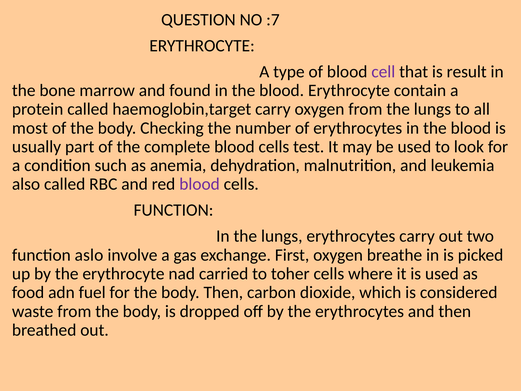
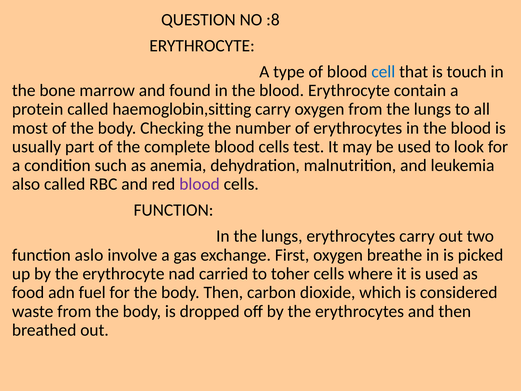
:7: :7 -> :8
cell colour: purple -> blue
result: result -> touch
haemoglobin,target: haemoglobin,target -> haemoglobin,sitting
